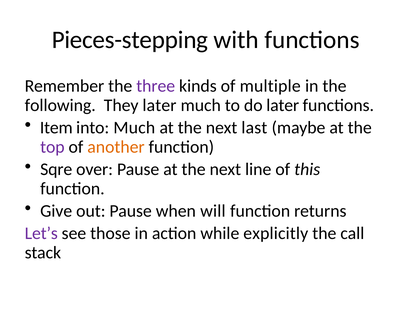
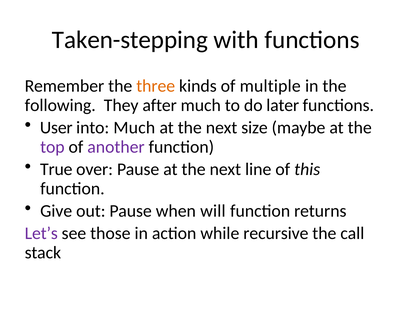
Pieces-stepping: Pieces-stepping -> Taken-stepping
three colour: purple -> orange
They later: later -> after
Item: Item -> User
last: last -> size
another colour: orange -> purple
Sqre: Sqre -> True
explicitly: explicitly -> recursive
